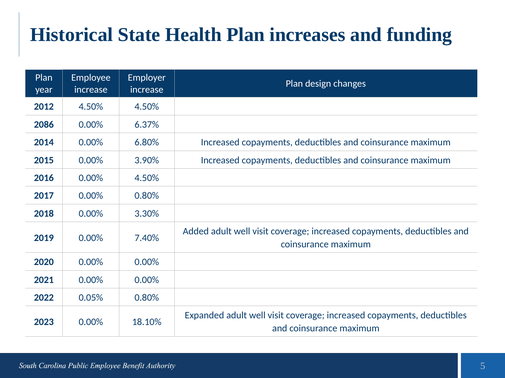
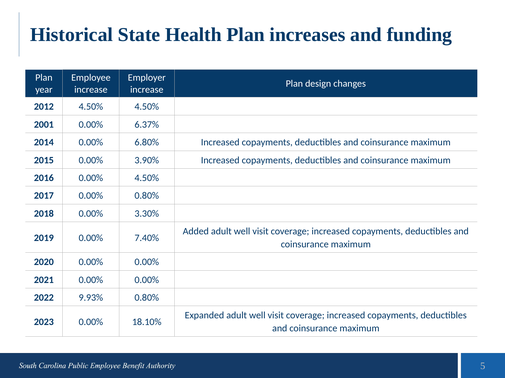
2086: 2086 -> 2001
0.05%: 0.05% -> 9.93%
